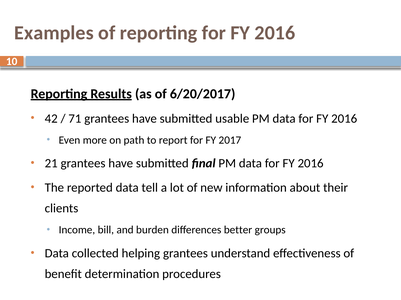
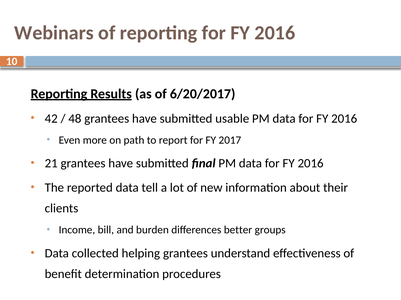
Examples: Examples -> Webinars
71: 71 -> 48
